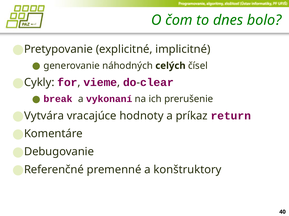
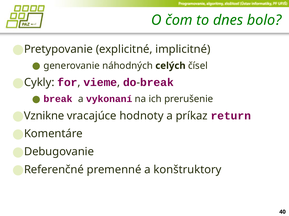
clear at (157, 83): clear -> break
Vytvára: Vytvára -> Vznikne
